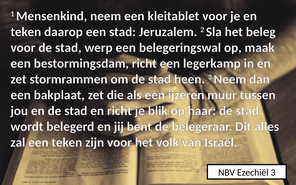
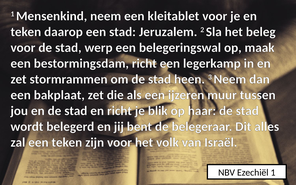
Ezechiël 3: 3 -> 1
